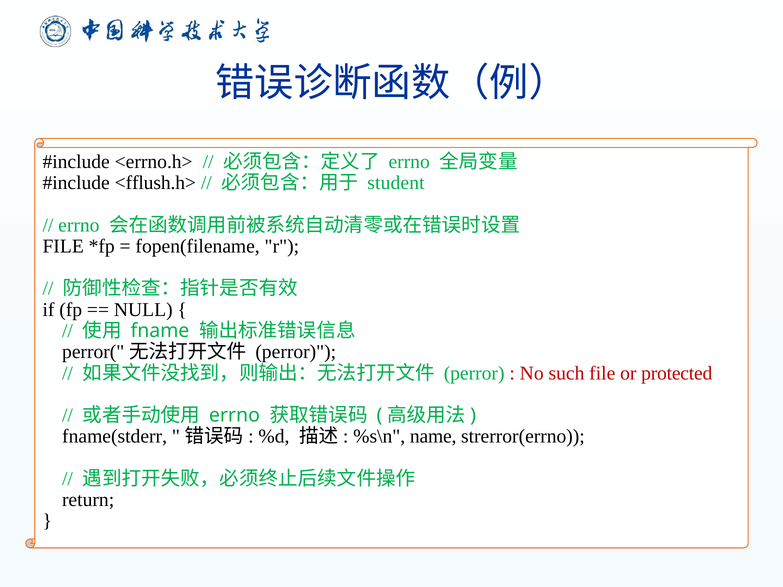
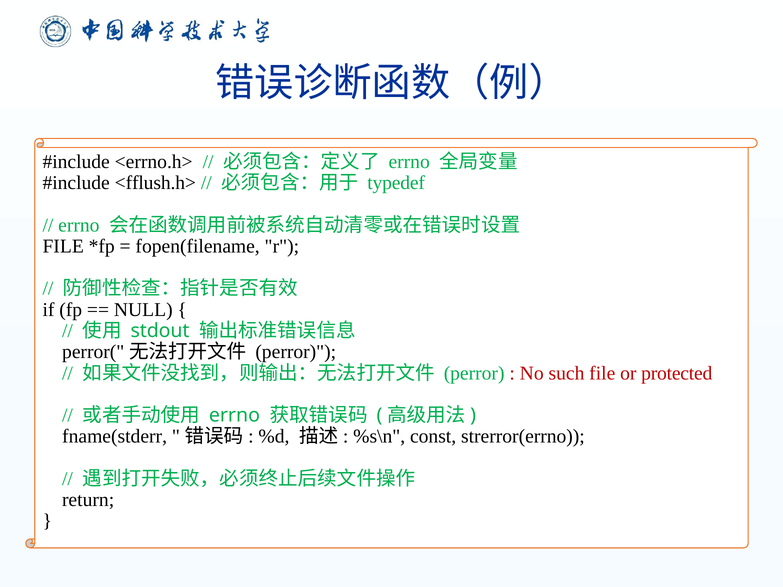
student: student -> typedef
fname: fname -> stdout
name: name -> const
